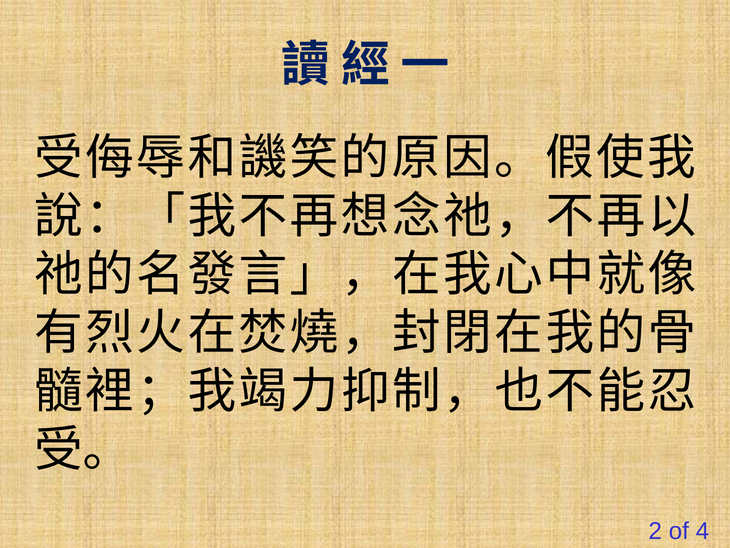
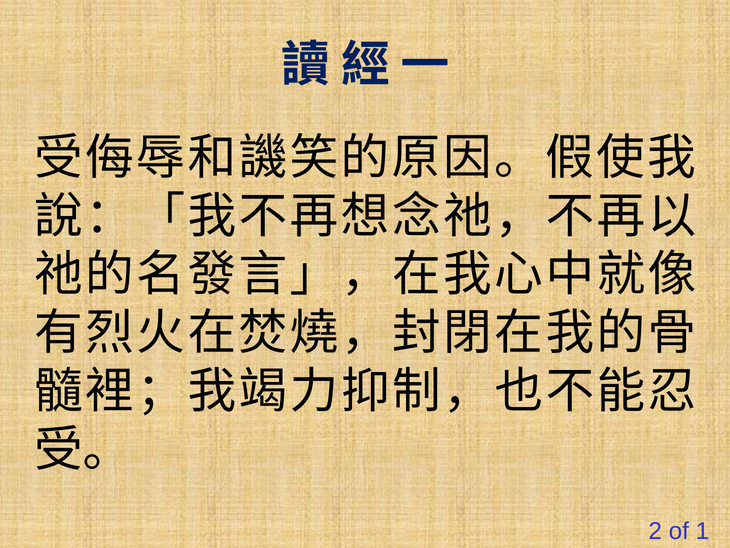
4: 4 -> 1
